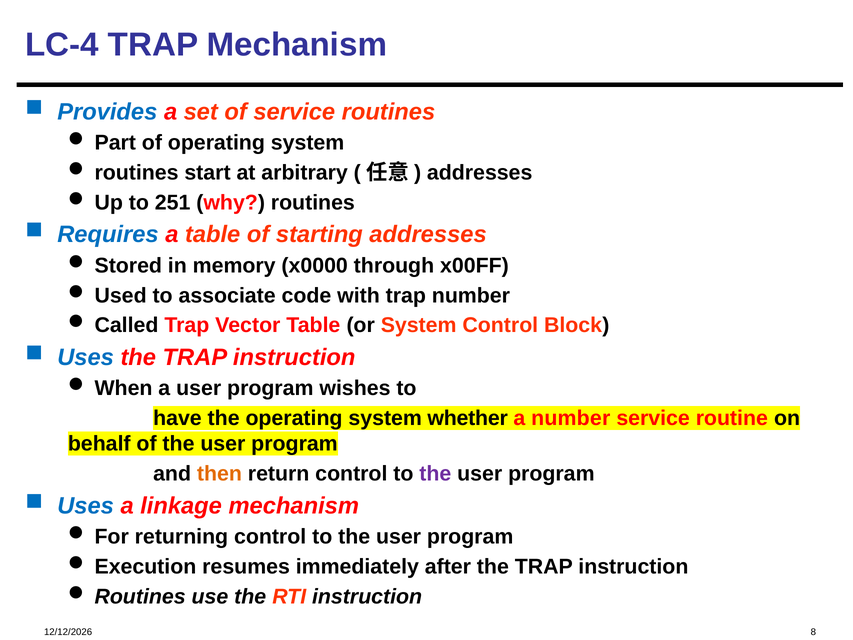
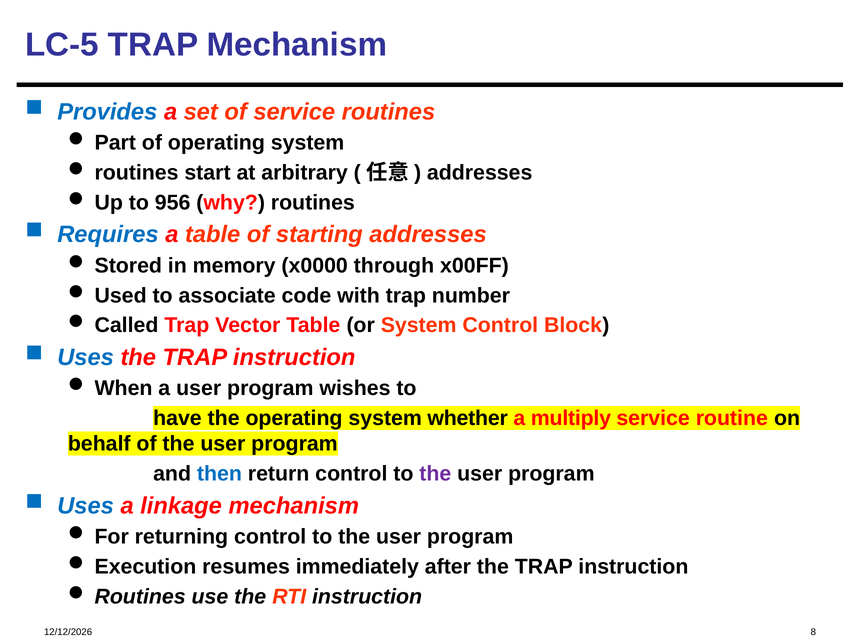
LC-4: LC-4 -> LC-5
251: 251 -> 956
a number: number -> multiply
then colour: orange -> blue
